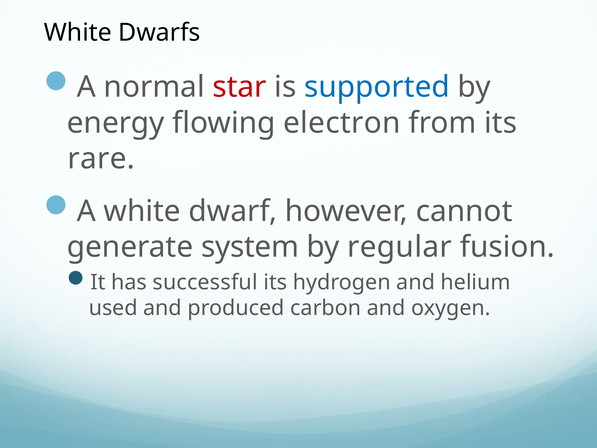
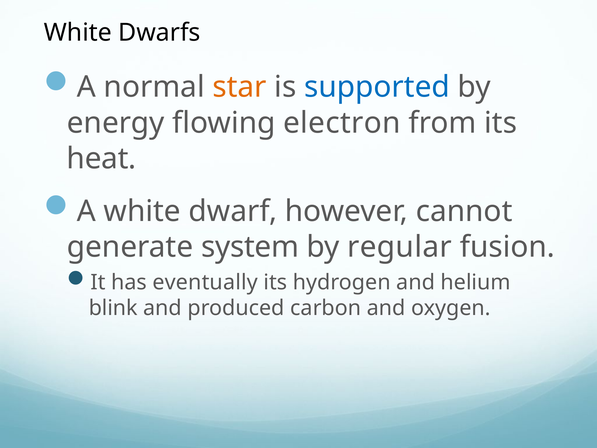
star colour: red -> orange
rare: rare -> heat
successful: successful -> eventually
used: used -> blink
